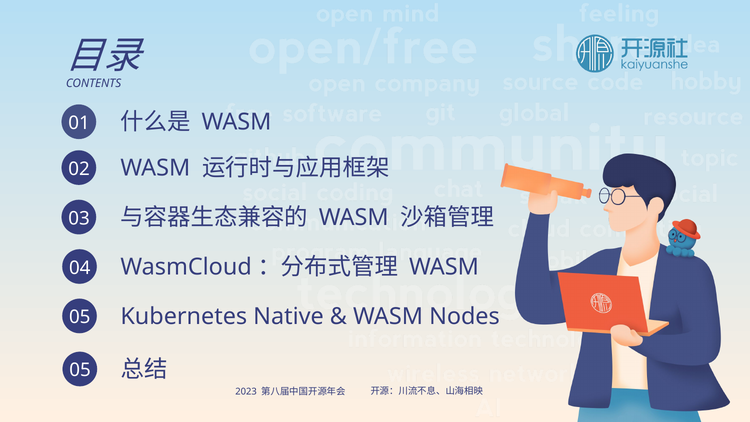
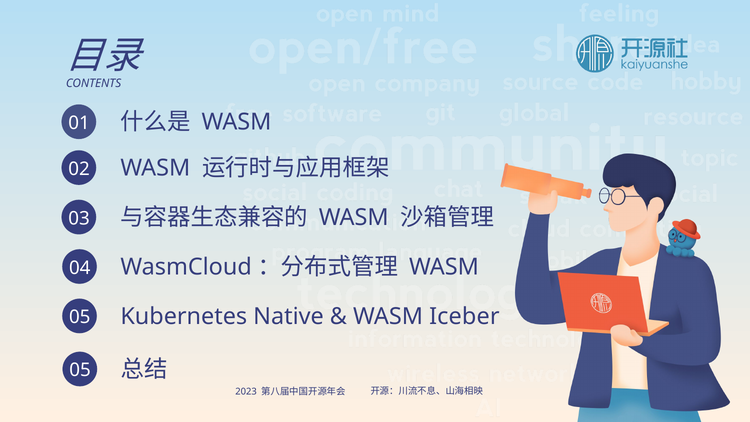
Nodes: Nodes -> Iceber
